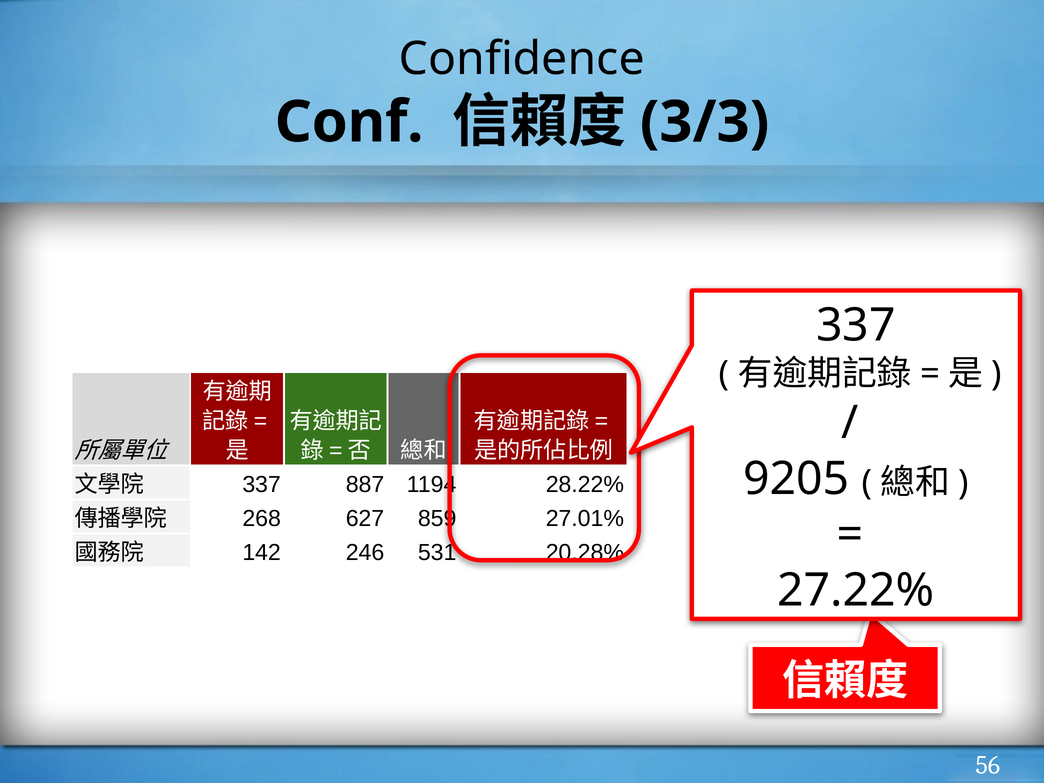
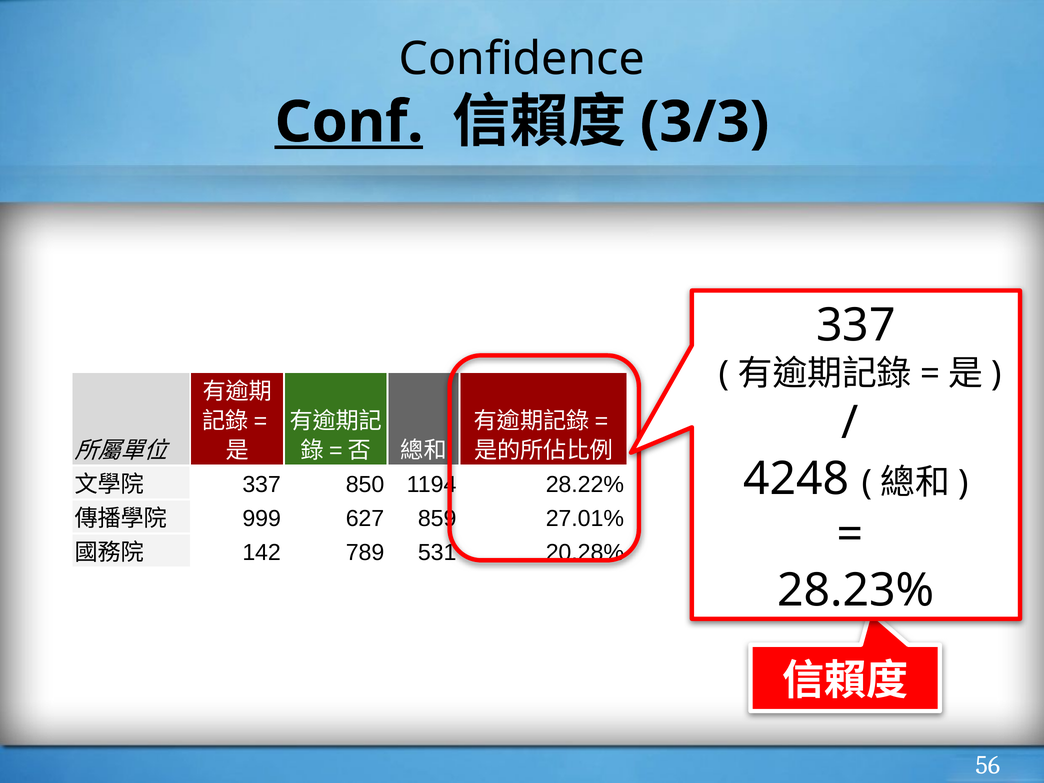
Conf underline: none -> present
9205: 9205 -> 4248
887: 887 -> 850
268: 268 -> 999
246: 246 -> 789
27.22%: 27.22% -> 28.23%
